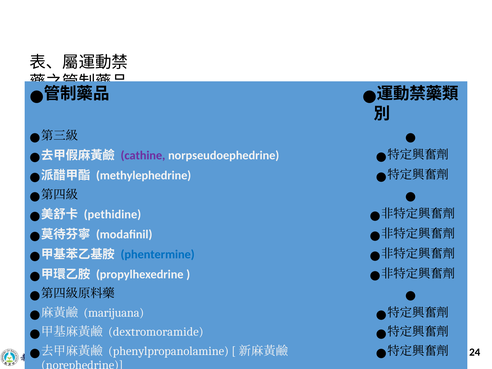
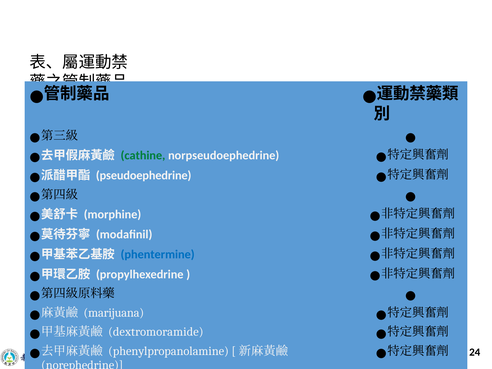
cathine colour: purple -> green
methylephedrine at (144, 175): methylephedrine -> pseudoephedrine
pethidine: pethidine -> morphine
